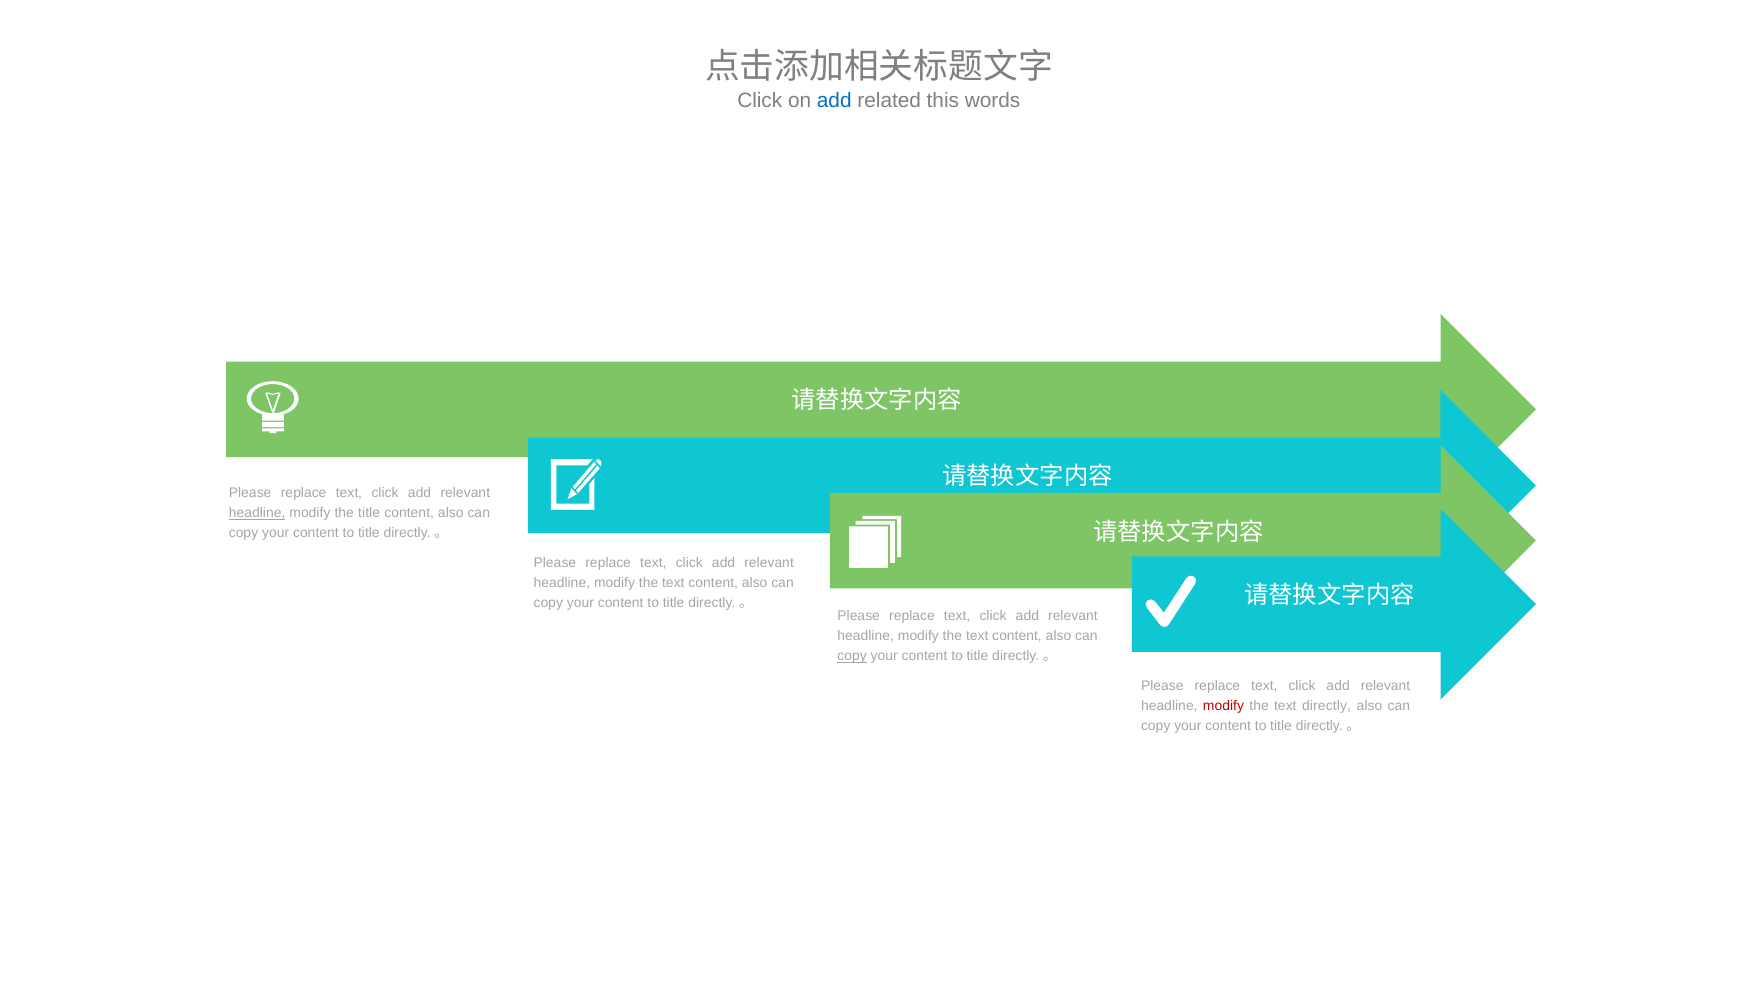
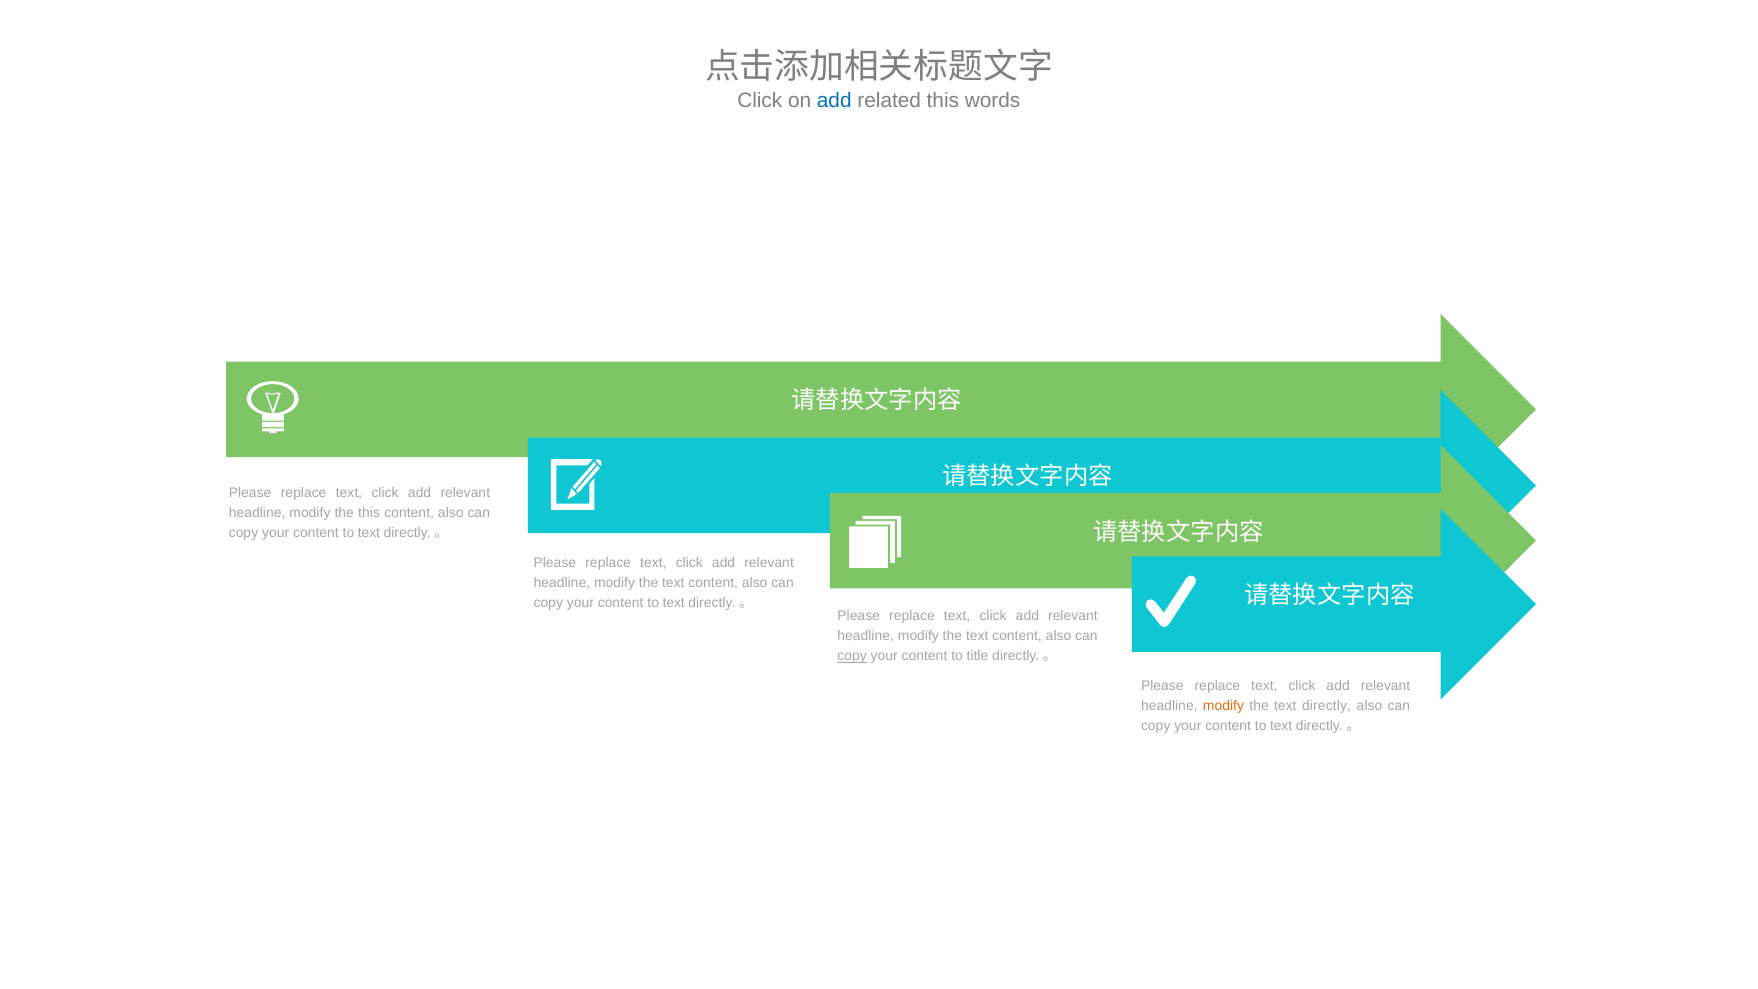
headline at (257, 513) underline: present -> none
the title: title -> this
title at (369, 533): title -> text
title at (674, 603): title -> text
modify at (1223, 706) colour: red -> orange
title at (1281, 726): title -> text
